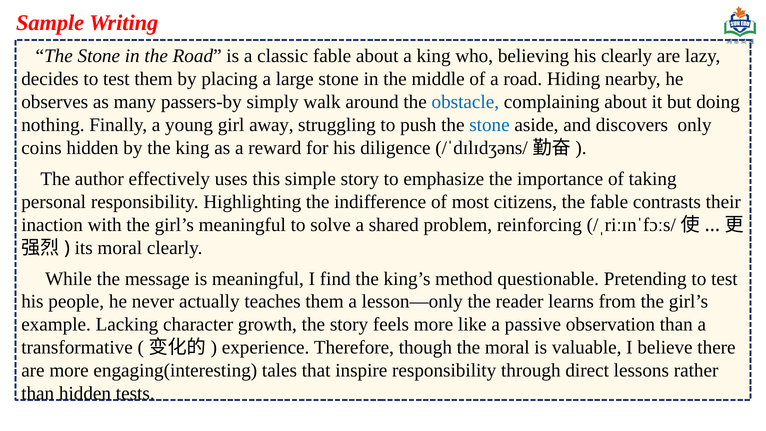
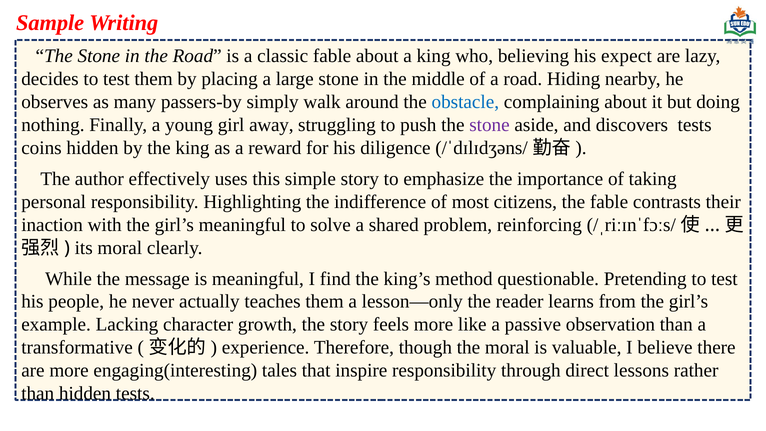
his clearly: clearly -> expect
stone at (489, 125) colour: blue -> purple
discovers only: only -> tests
